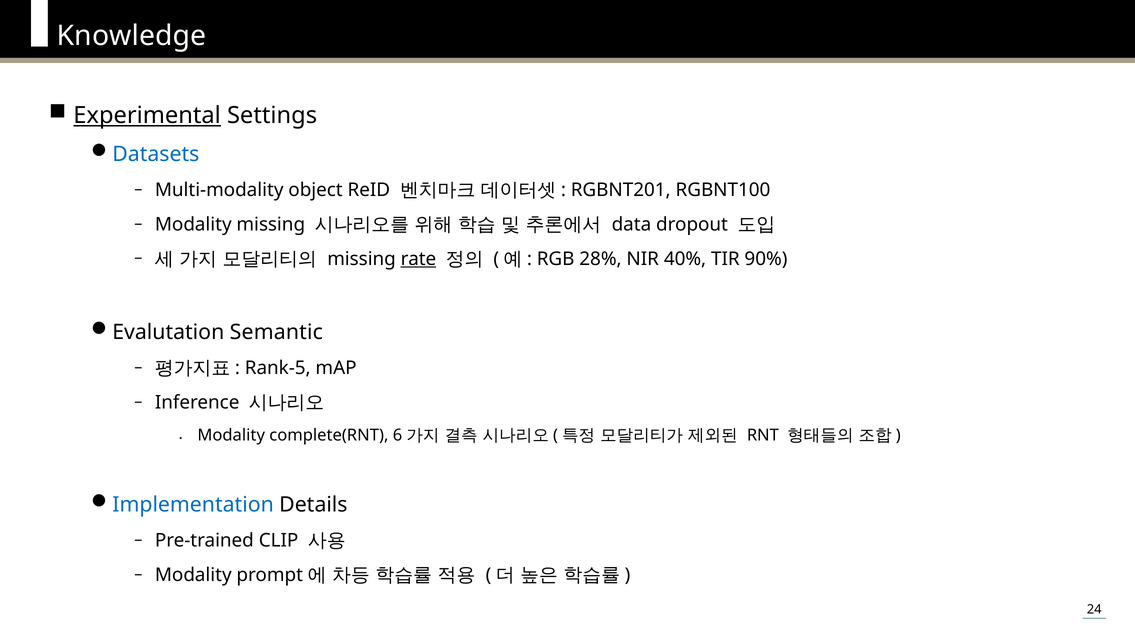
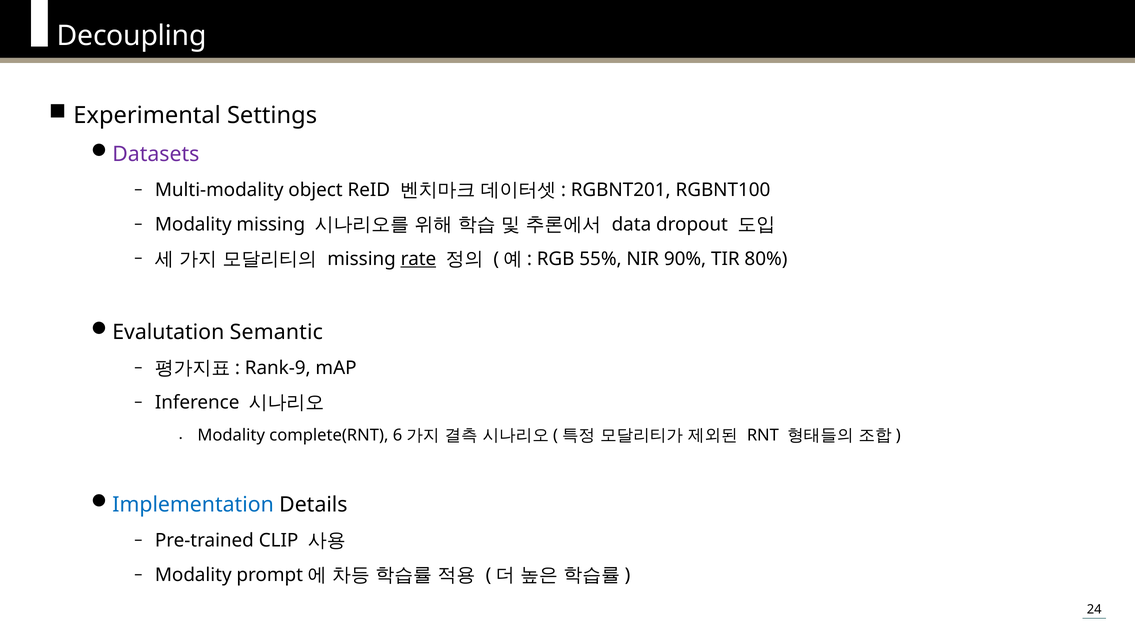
Knowledge: Knowledge -> Decoupling
Experimental underline: present -> none
Datasets colour: blue -> purple
28%: 28% -> 55%
40%: 40% -> 90%
90%: 90% -> 80%
Rank-5: Rank-5 -> Rank-9
